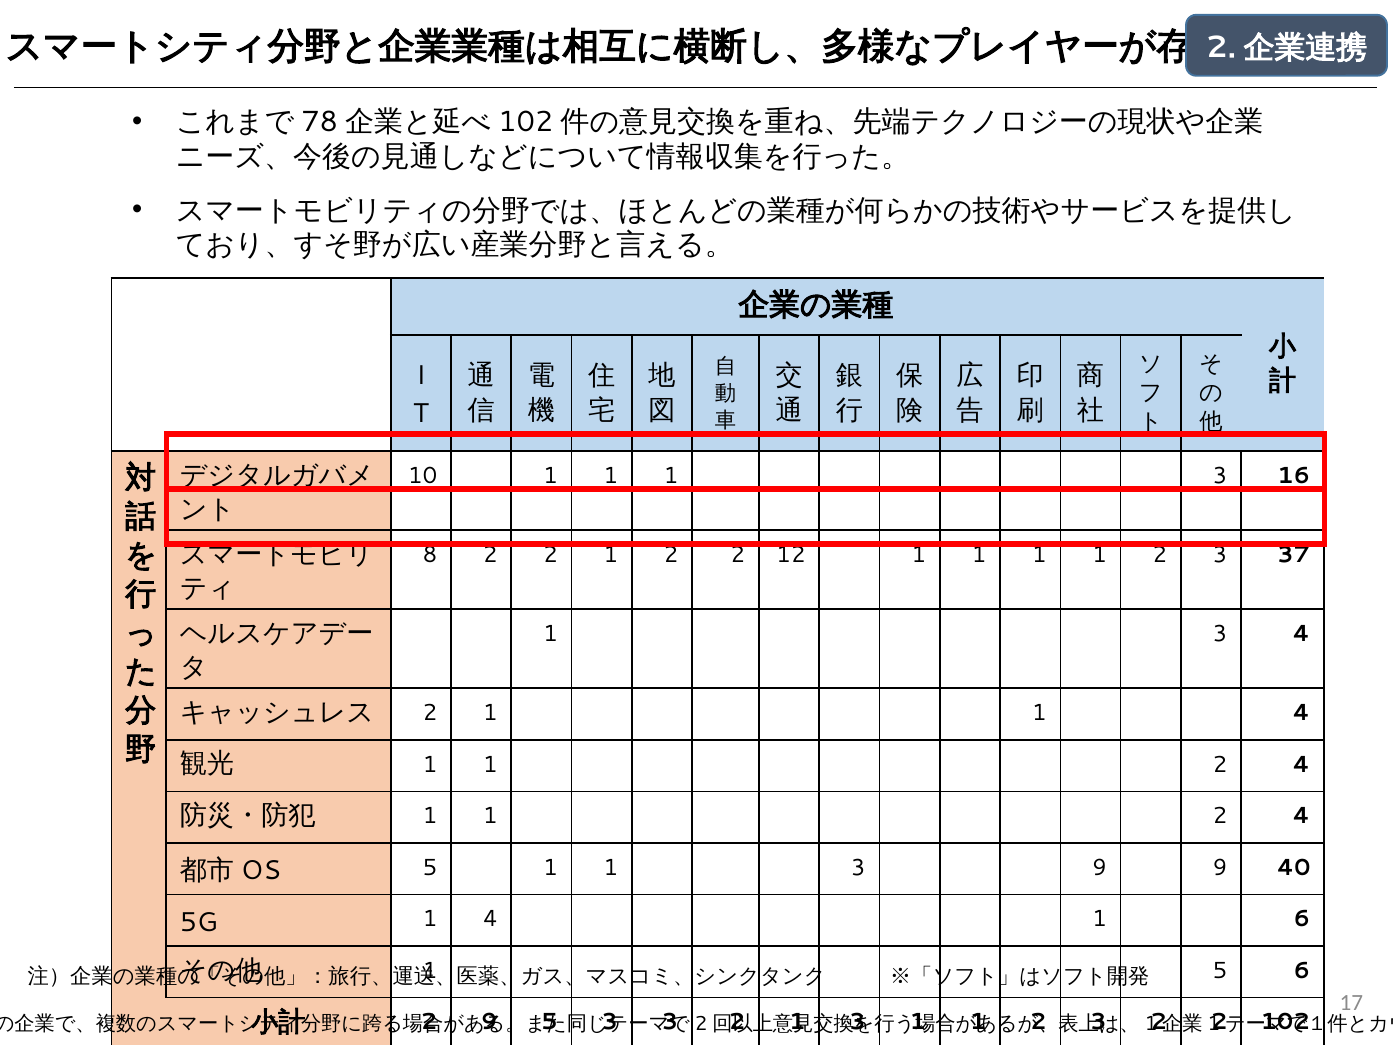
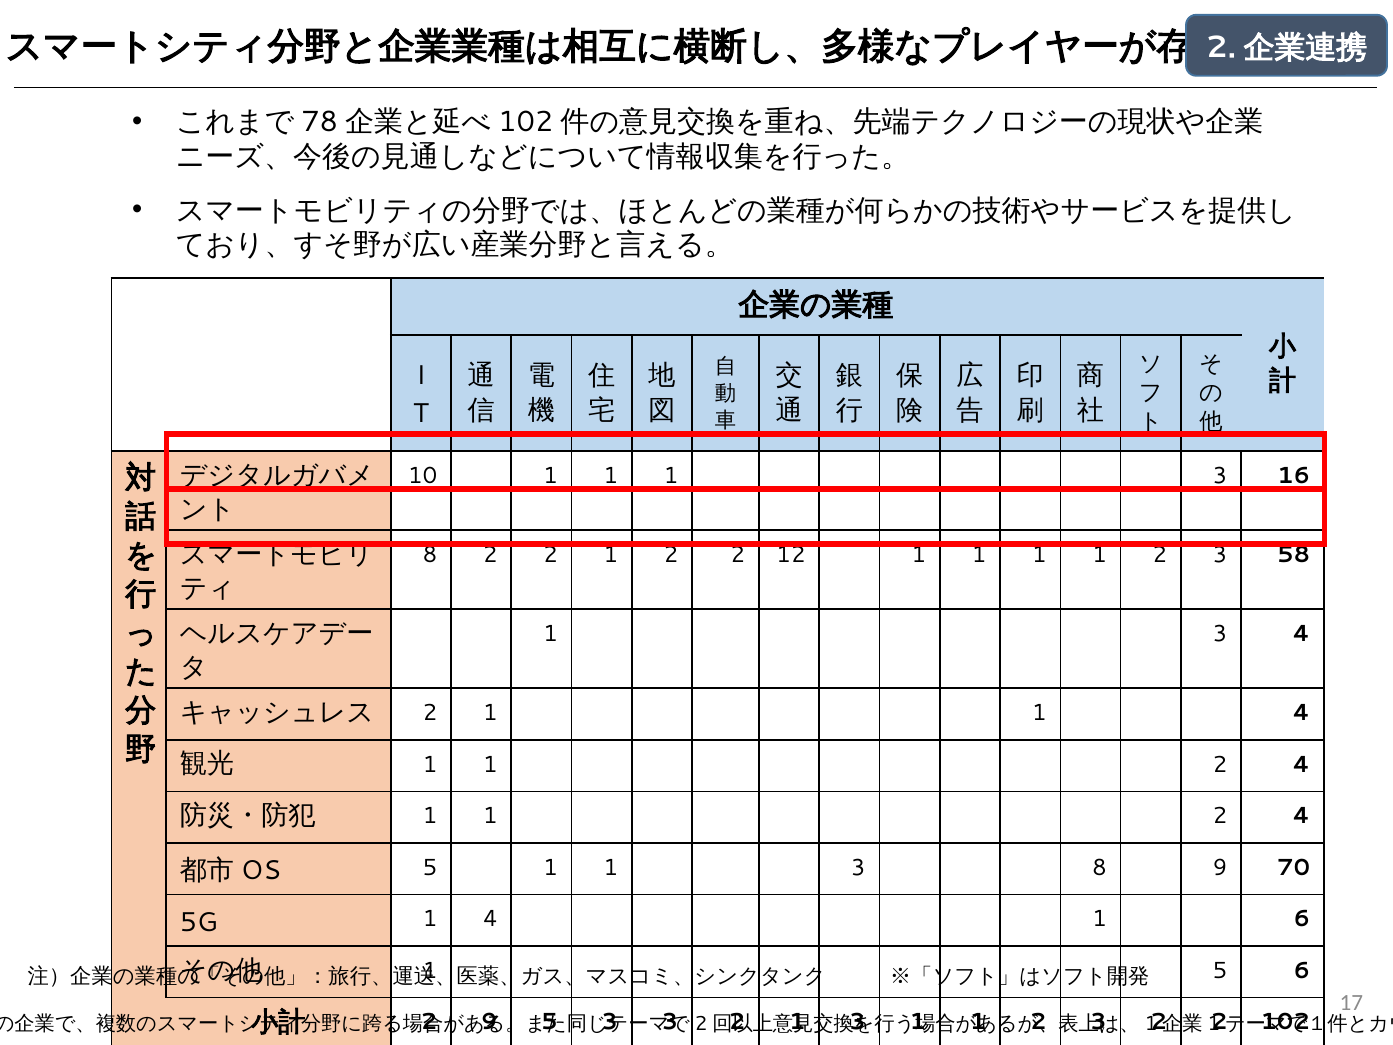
37: 37 -> 58
3 9: 9 -> 8
40: 40 -> 70
